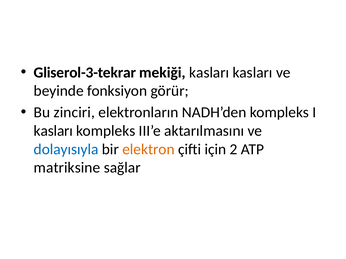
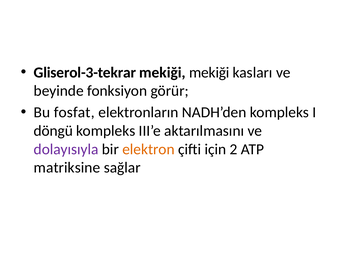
mekiği kasları: kasları -> mekiği
zinciri: zinciri -> fosfat
kasları at (53, 131): kasları -> döngü
dolayısıyla colour: blue -> purple
